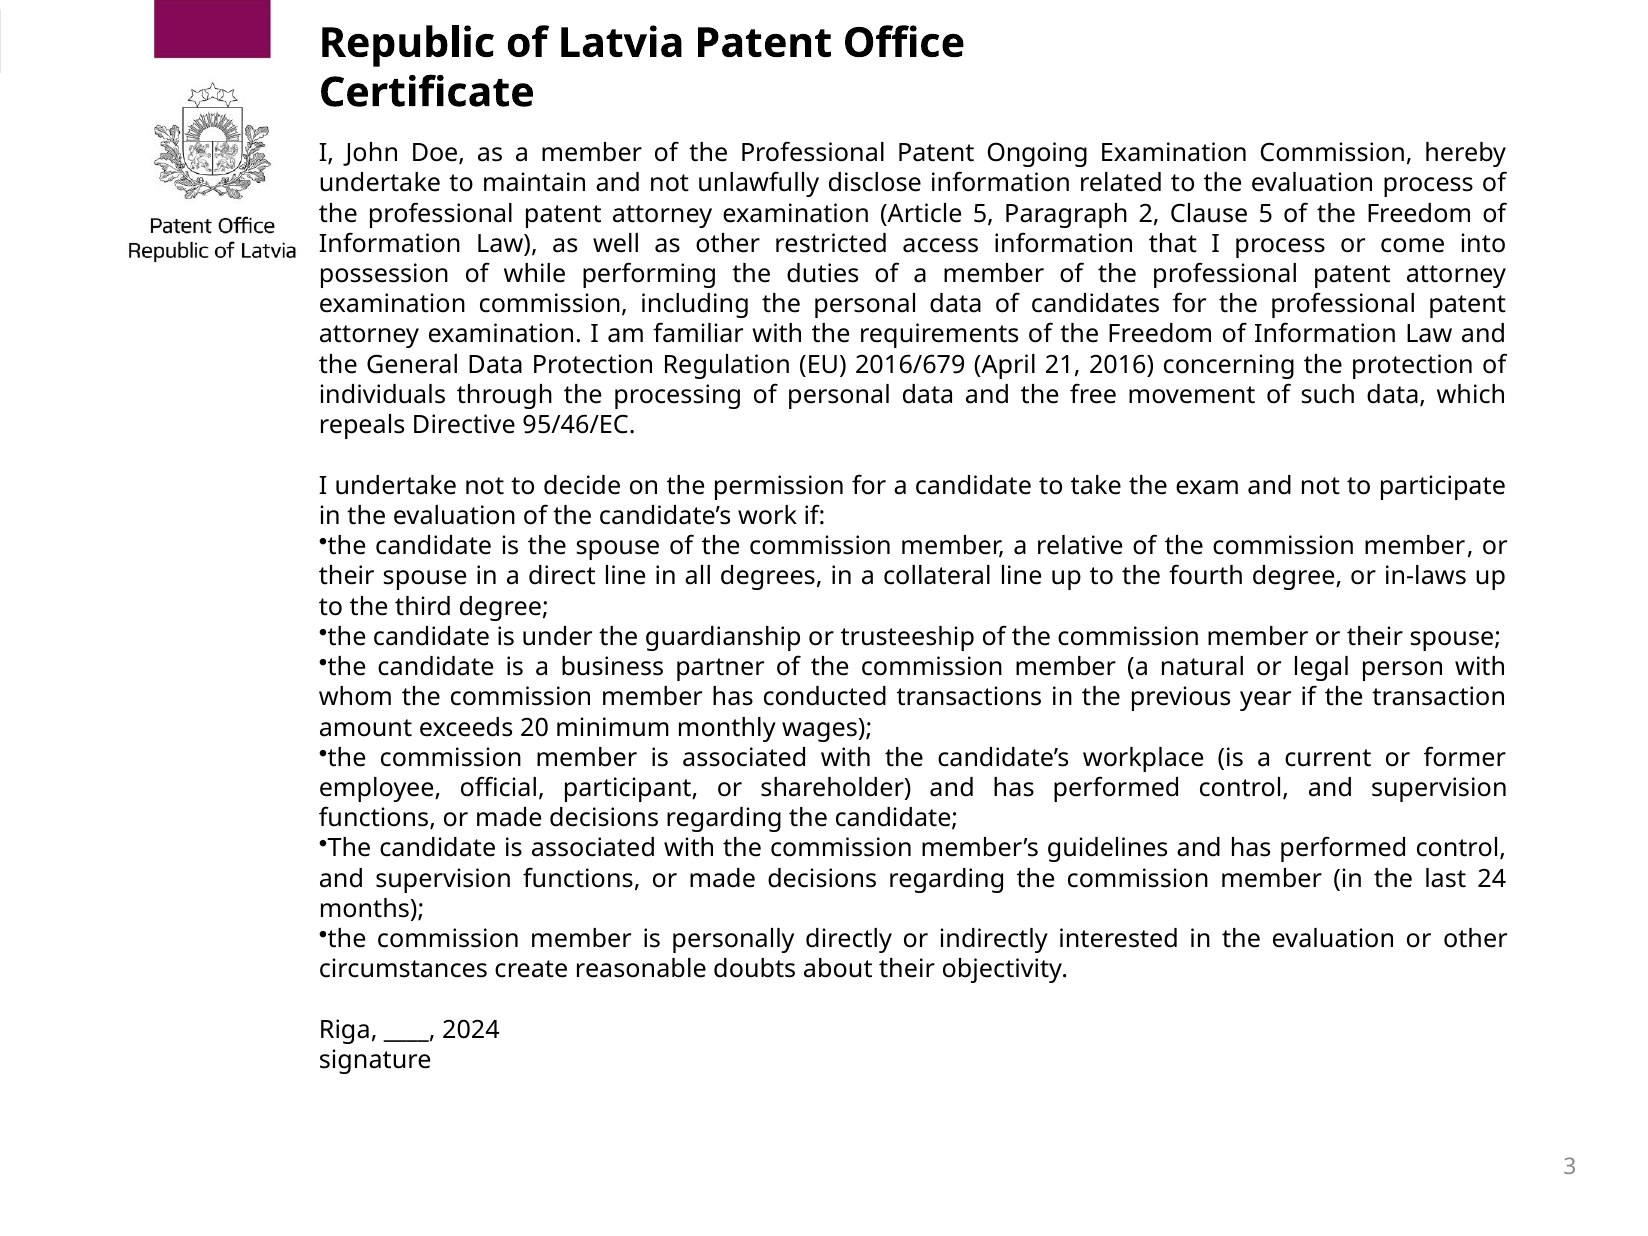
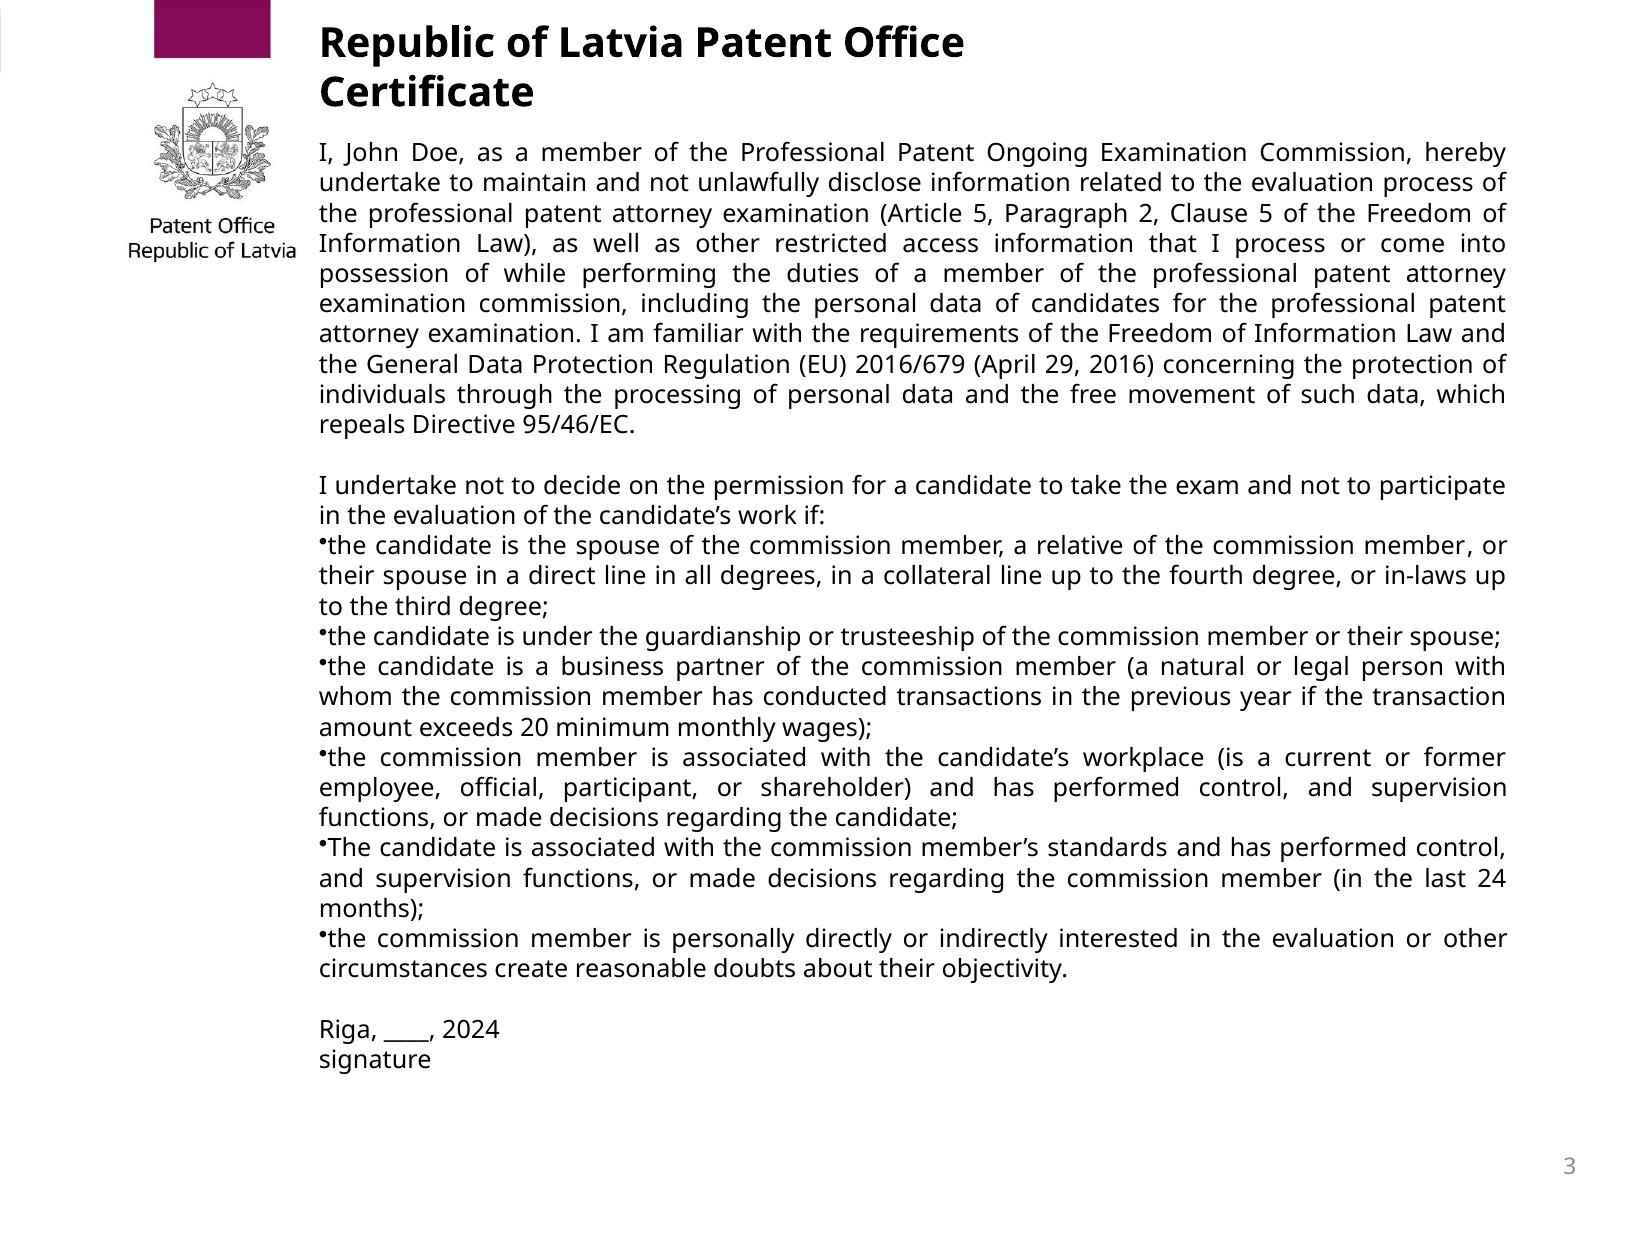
21: 21 -> 29
guidelines: guidelines -> standards
